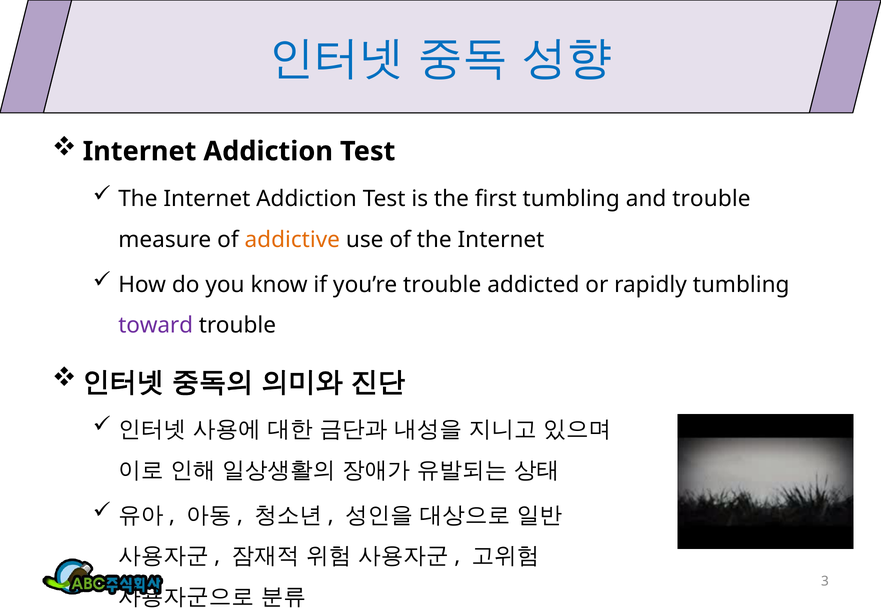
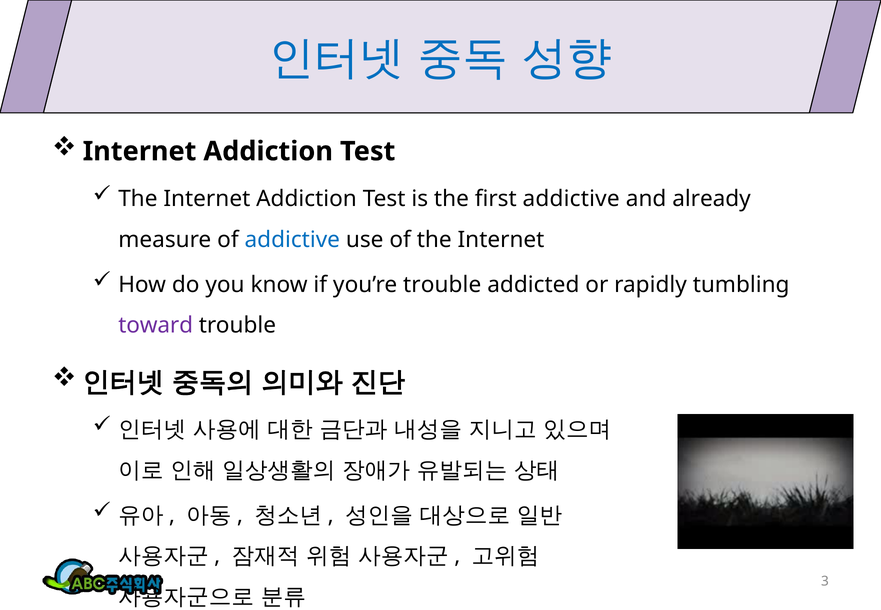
first tumbling: tumbling -> addictive
and trouble: trouble -> already
addictive at (292, 240) colour: orange -> blue
